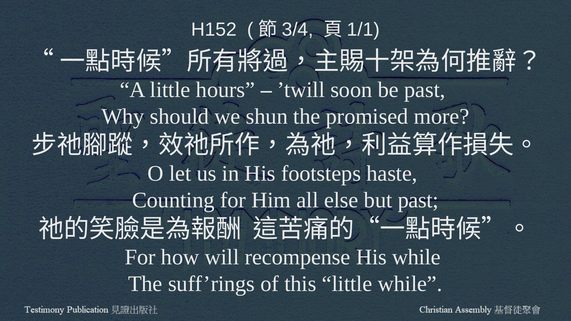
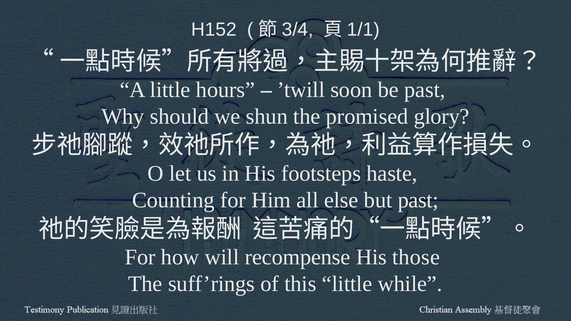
more: more -> glory
His while: while -> those
